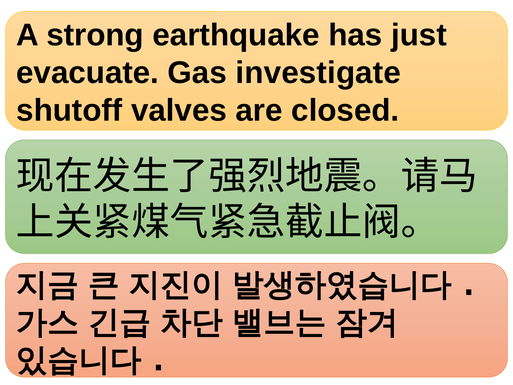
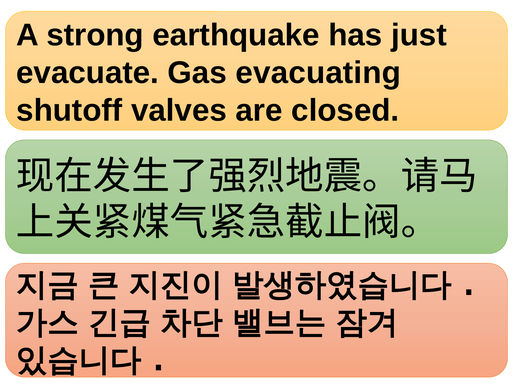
investigate: investigate -> evacuating
